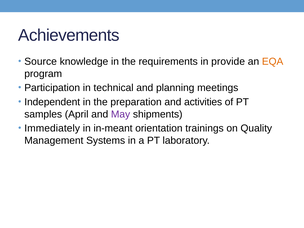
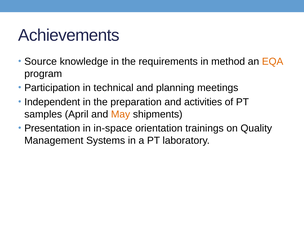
provide: provide -> method
May colour: purple -> orange
Immediately: Immediately -> Presentation
in-meant: in-meant -> in-space
